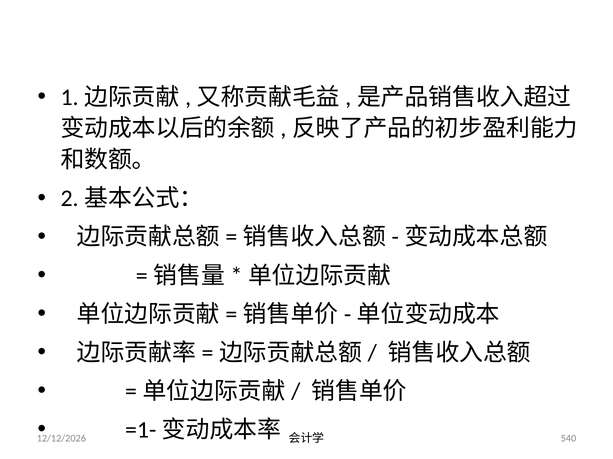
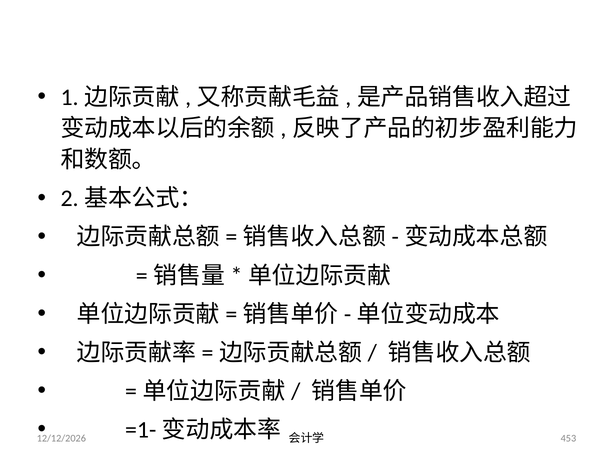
540: 540 -> 453
